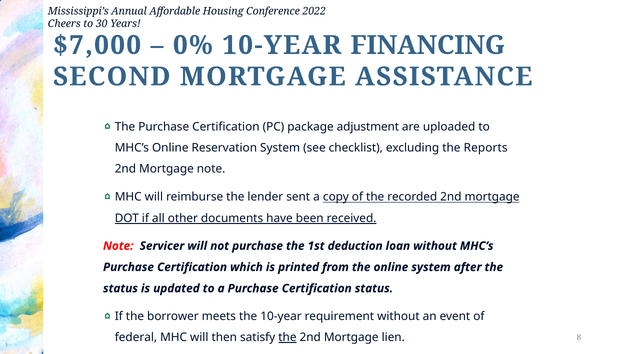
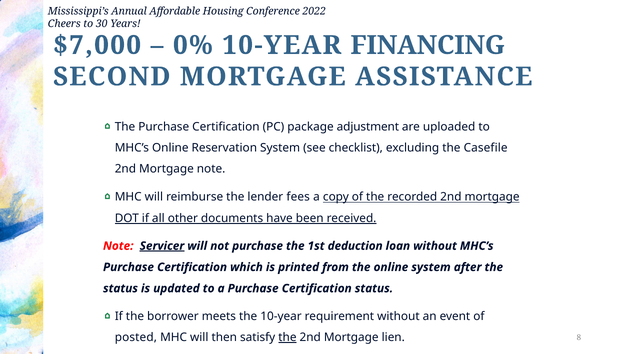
Reports: Reports -> Casefile
sent: sent -> fees
Servicer underline: none -> present
federal: federal -> posted
